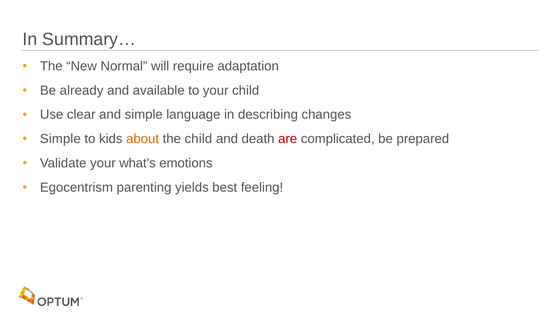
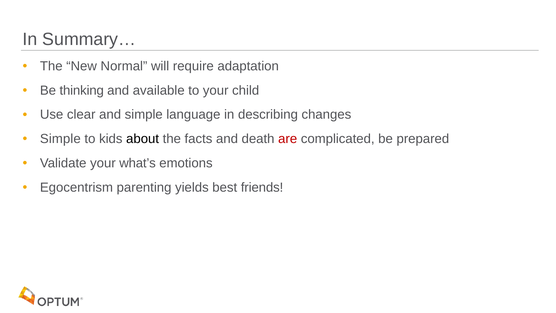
already: already -> thinking
about colour: orange -> black
the child: child -> facts
feeling: feeling -> friends
